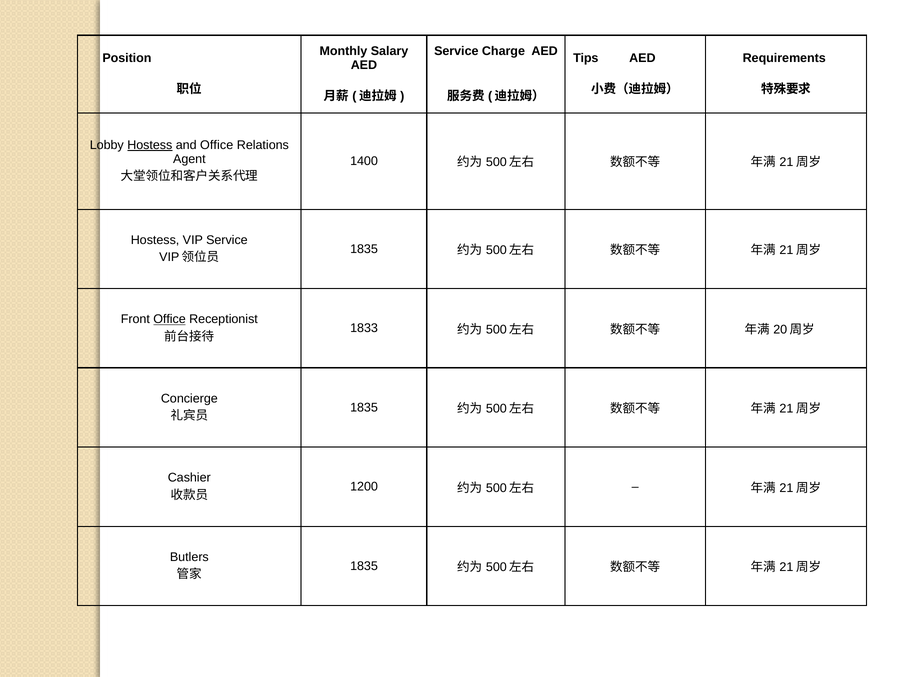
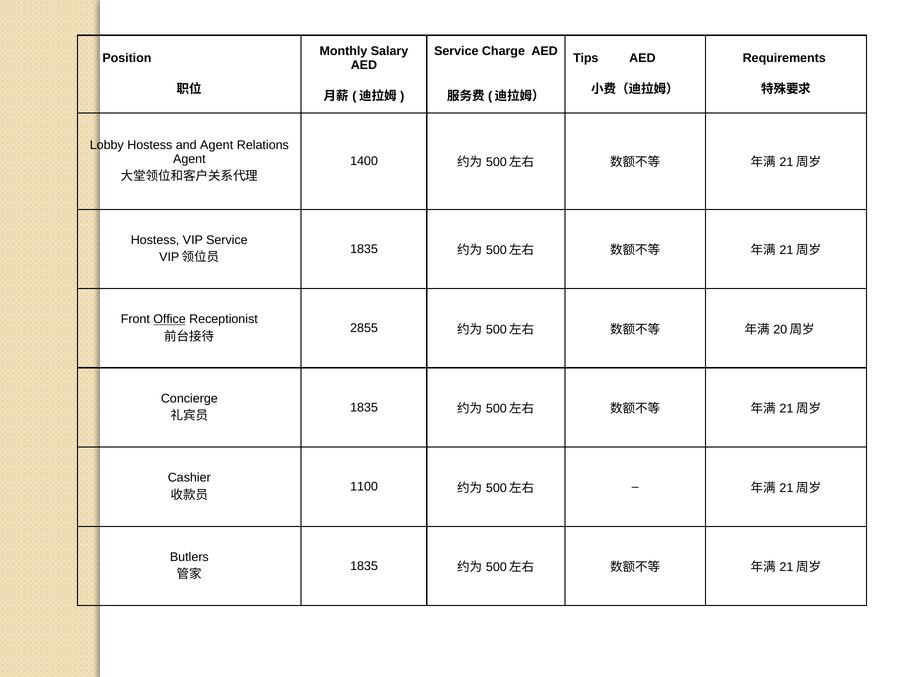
Hostess at (150, 145) underline: present -> none
and Office: Office -> Agent
1833: 1833 -> 2855
1200: 1200 -> 1100
